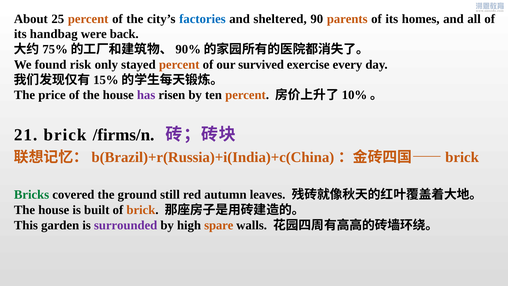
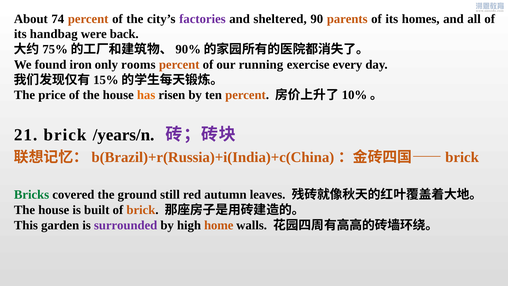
25: 25 -> 74
factories colour: blue -> purple
risk: risk -> iron
stayed: stayed -> rooms
survived: survived -> running
has colour: purple -> orange
/firms/n: /firms/n -> /years/n
spare: spare -> home
